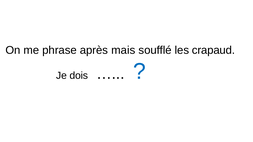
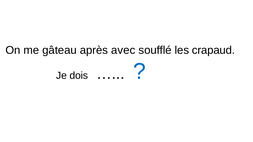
phrase: phrase -> gâteau
mais: mais -> avec
